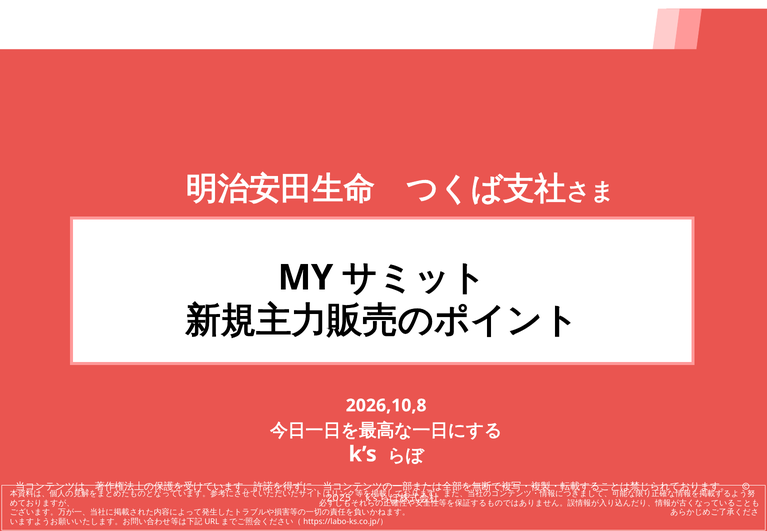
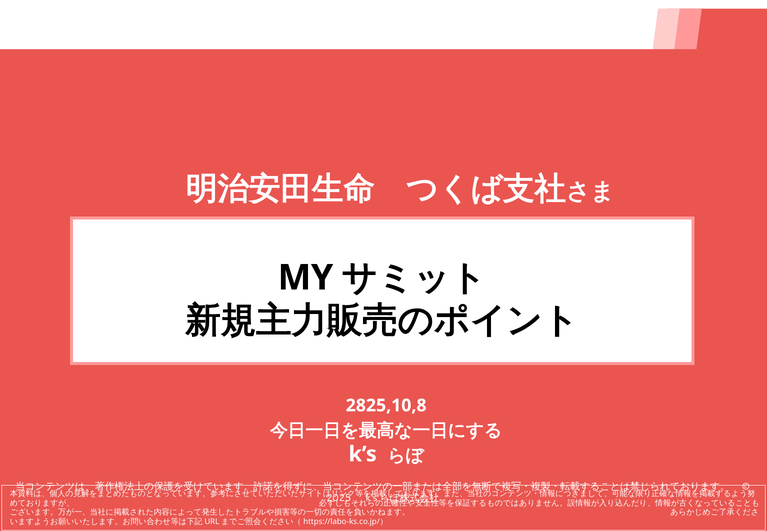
2026,10,8: 2026,10,8 -> 2825,10,8
